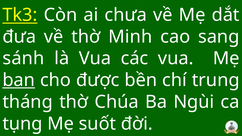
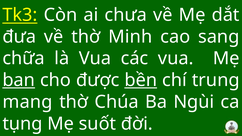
sánh: sánh -> chữa
bền underline: none -> present
tháng: tháng -> mang
